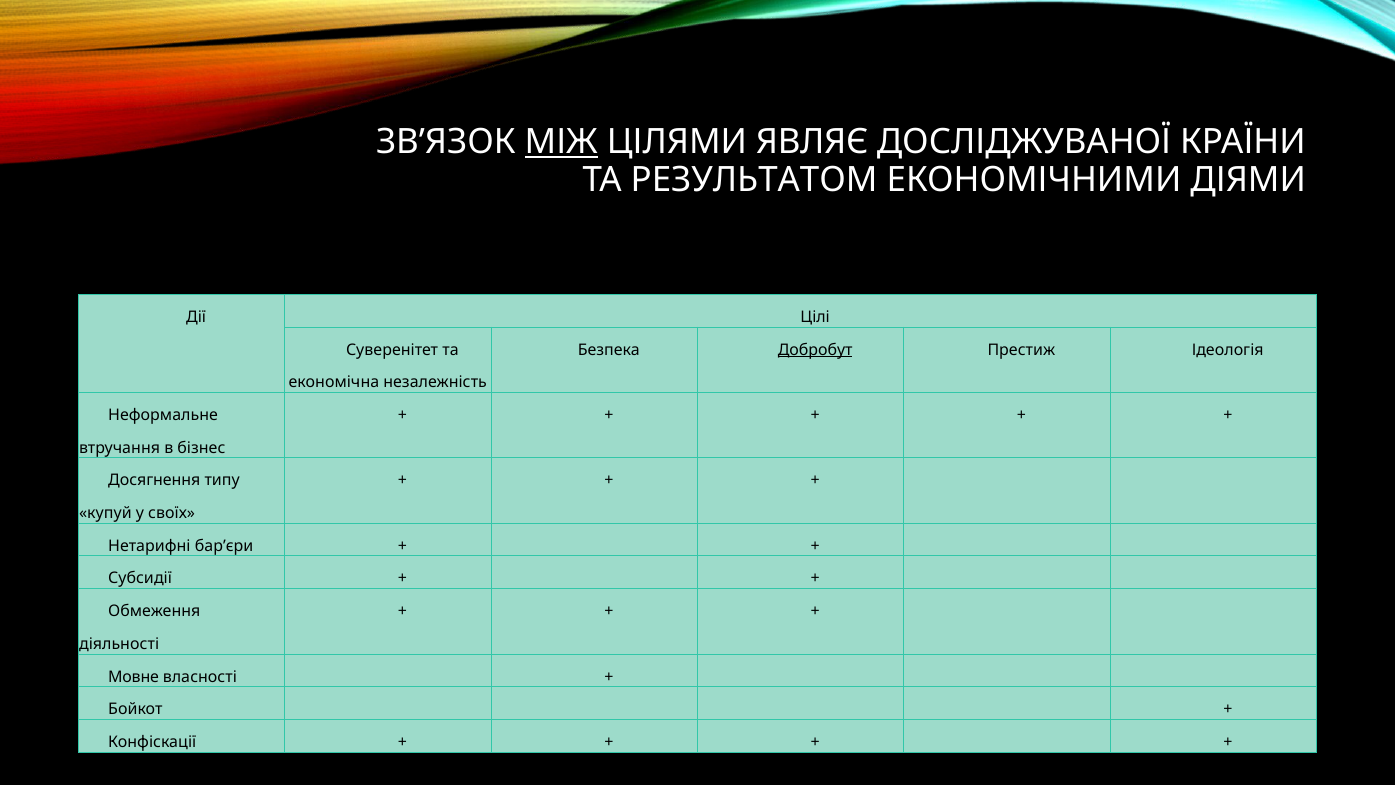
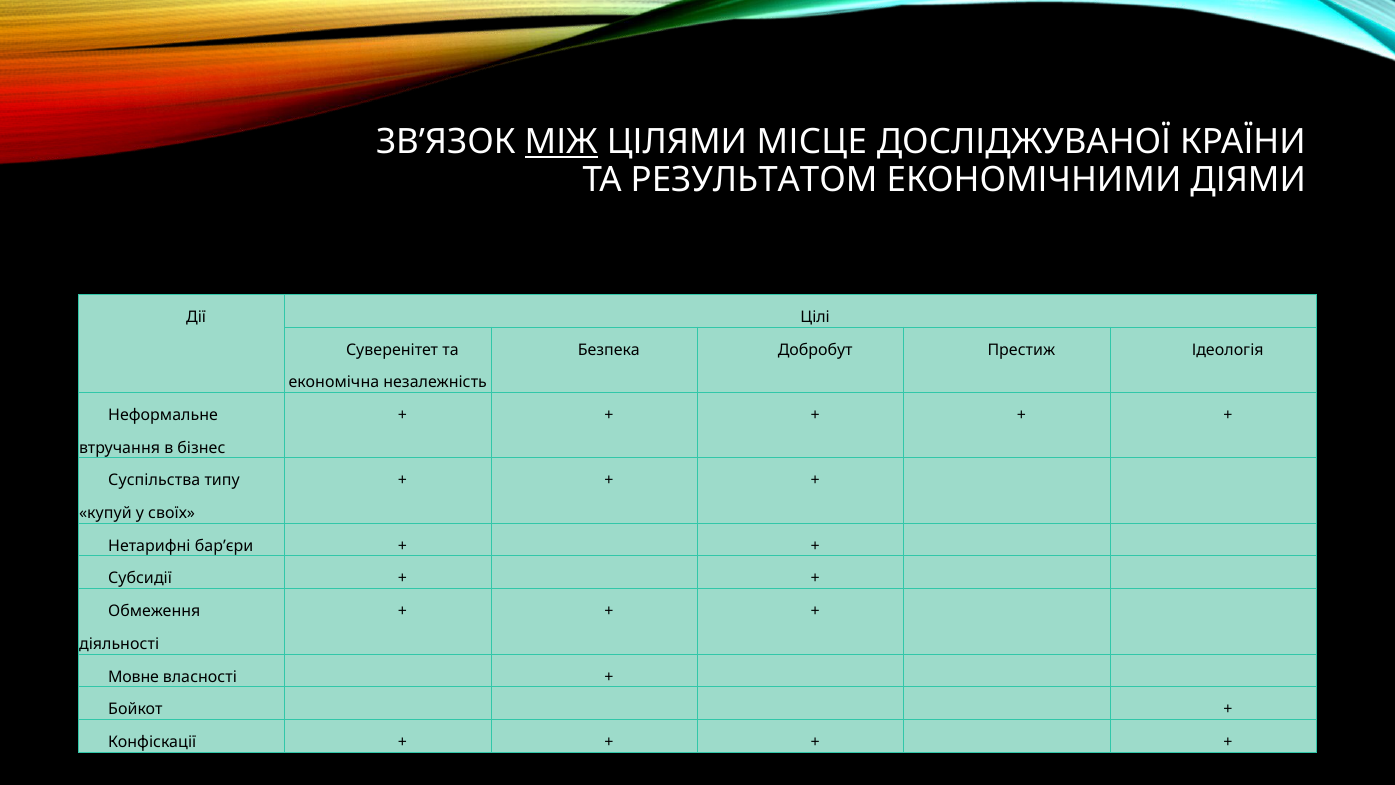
ЯВЛЯЄ: ЯВЛЯЄ -> МІСЦЕ
Добробут underline: present -> none
Досягнення: Досягнення -> Суспільства
